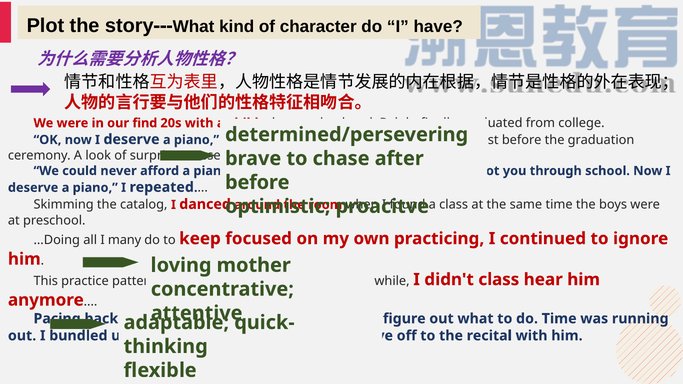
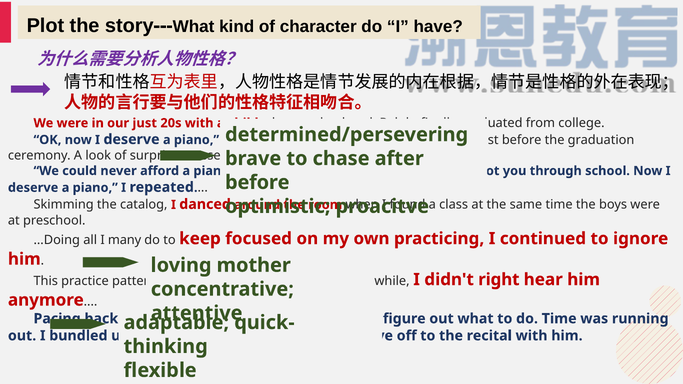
our find: find -> just
didn't class: class -> right
